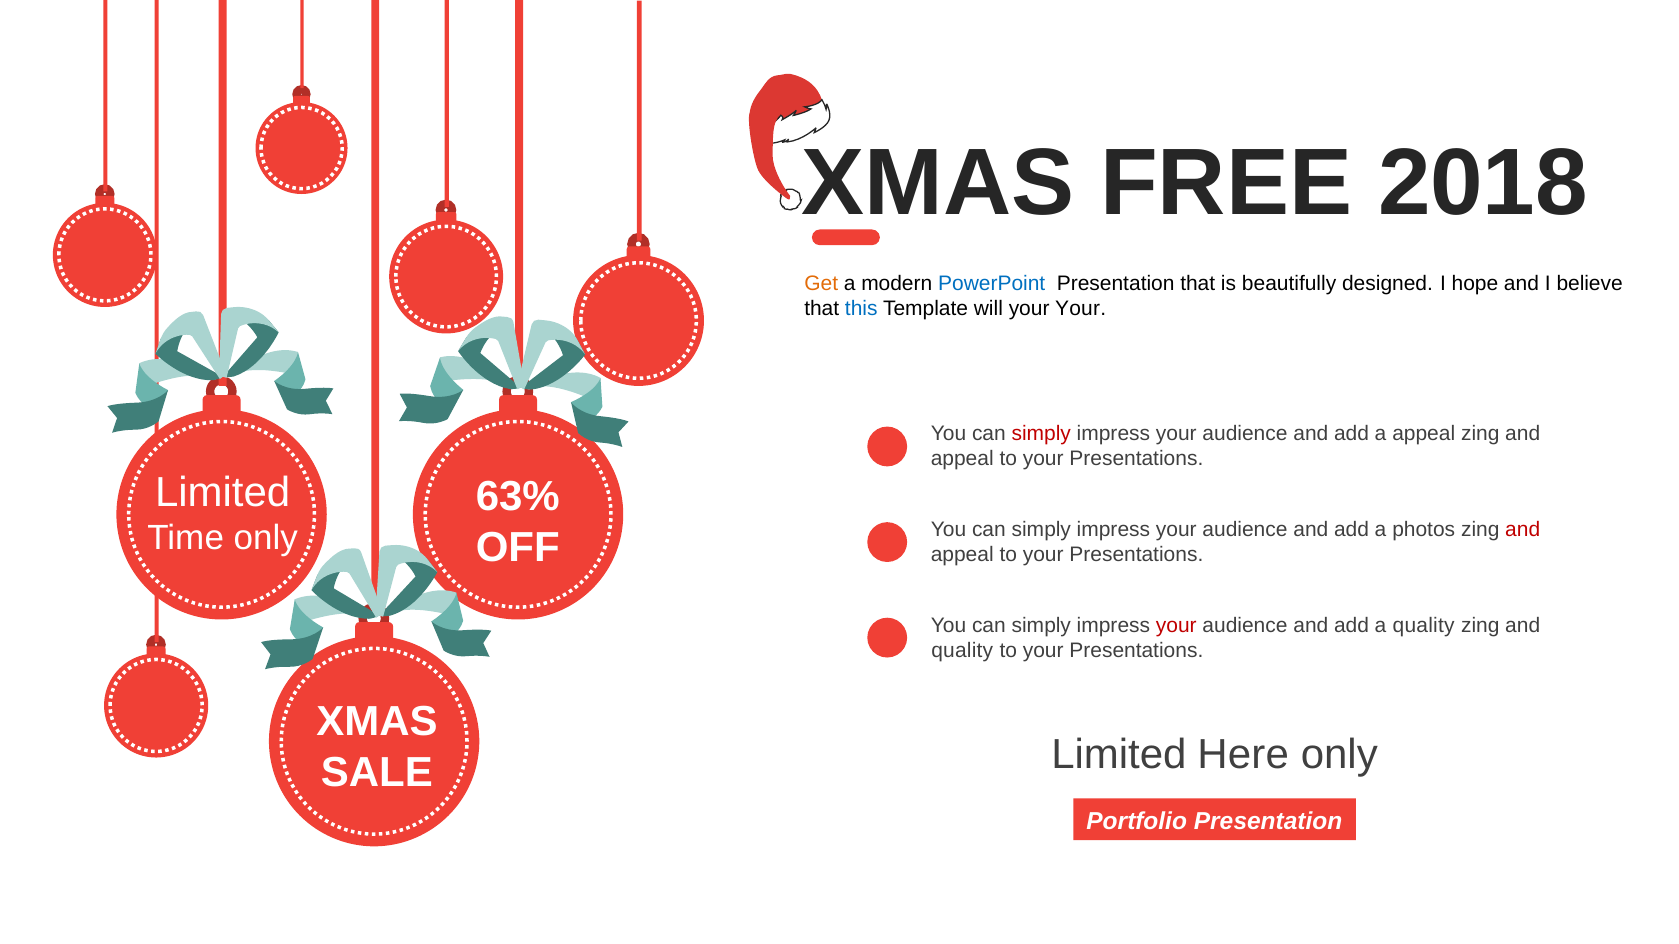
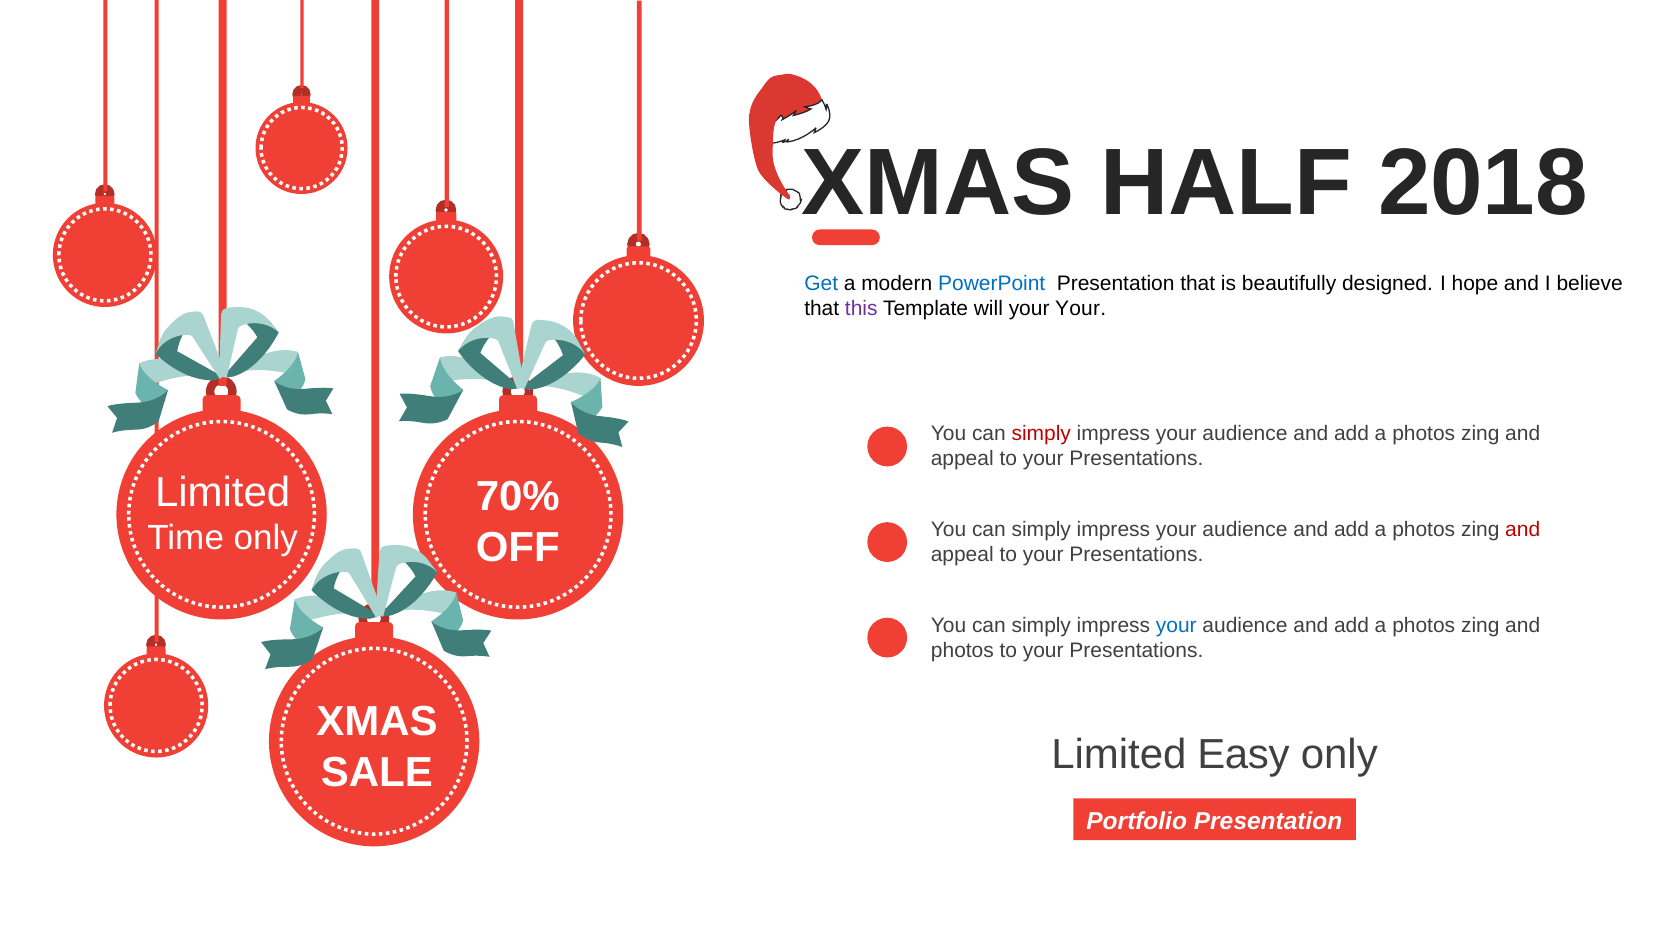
FREE: FREE -> HALF
Get colour: orange -> blue
this colour: blue -> purple
appeal at (1424, 433): appeal -> photos
63%: 63% -> 70%
your at (1176, 626) colour: red -> blue
quality at (1424, 626): quality -> photos
quality at (962, 651): quality -> photos
Here: Here -> Easy
